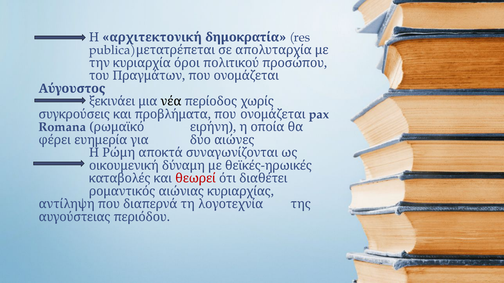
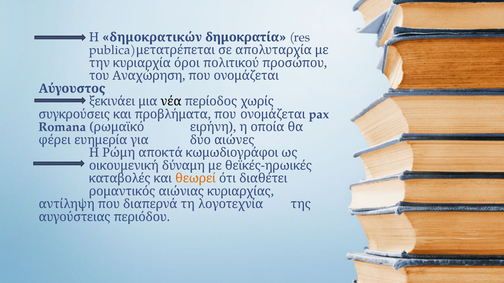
αρχιτεκτονική: αρχιτεκτονική -> δημοκρατικών
Πραγμάτων: Πραγμάτων -> Αναχώρηση
συναγωνίζονται: συναγωνίζονται -> κωμωδιογράφοι
θεωρεί colour: red -> orange
